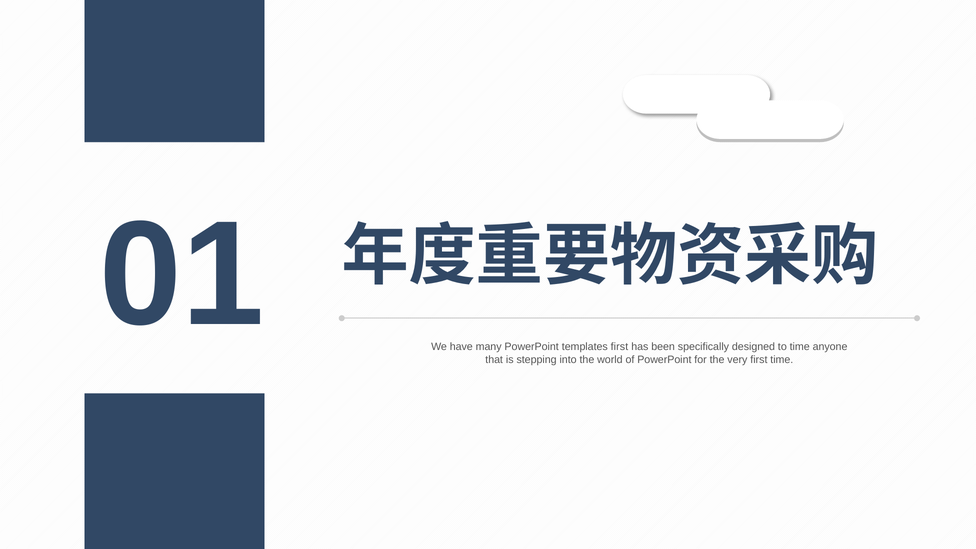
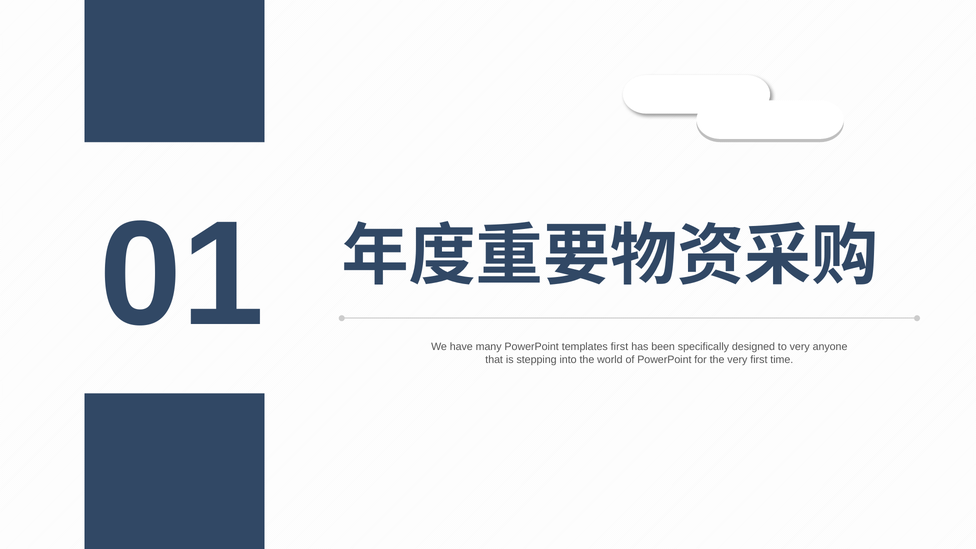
to time: time -> very
